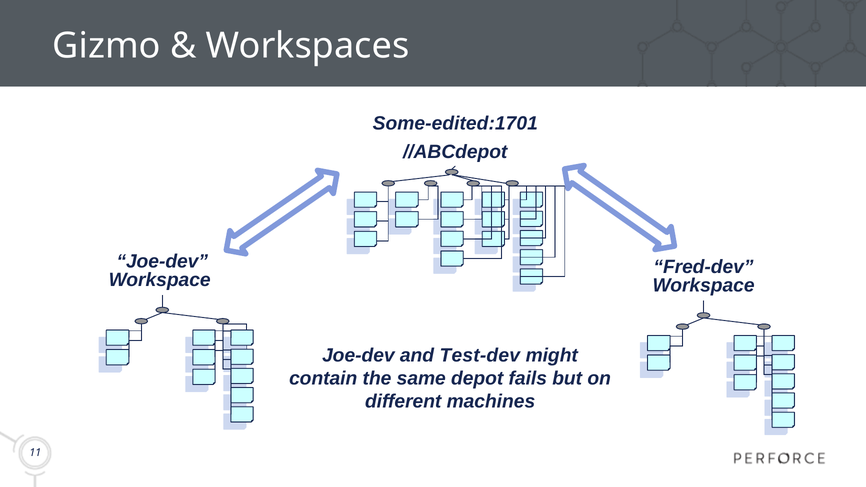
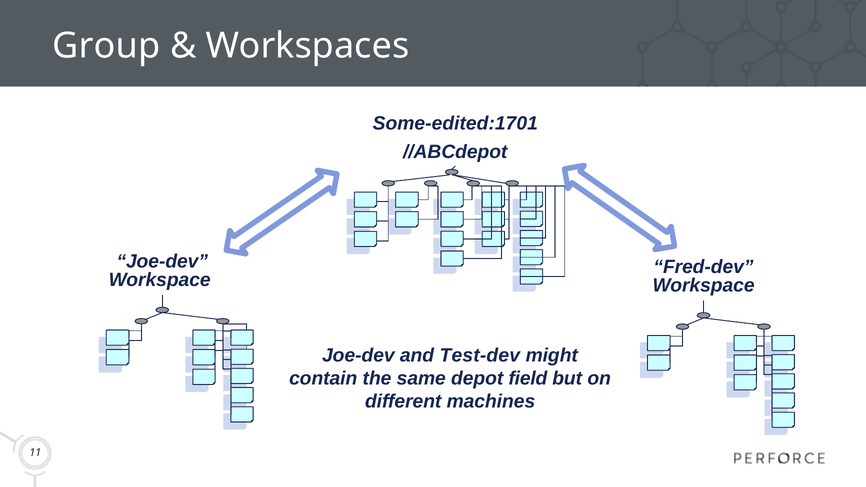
Gizmo: Gizmo -> Group
fails: fails -> field
